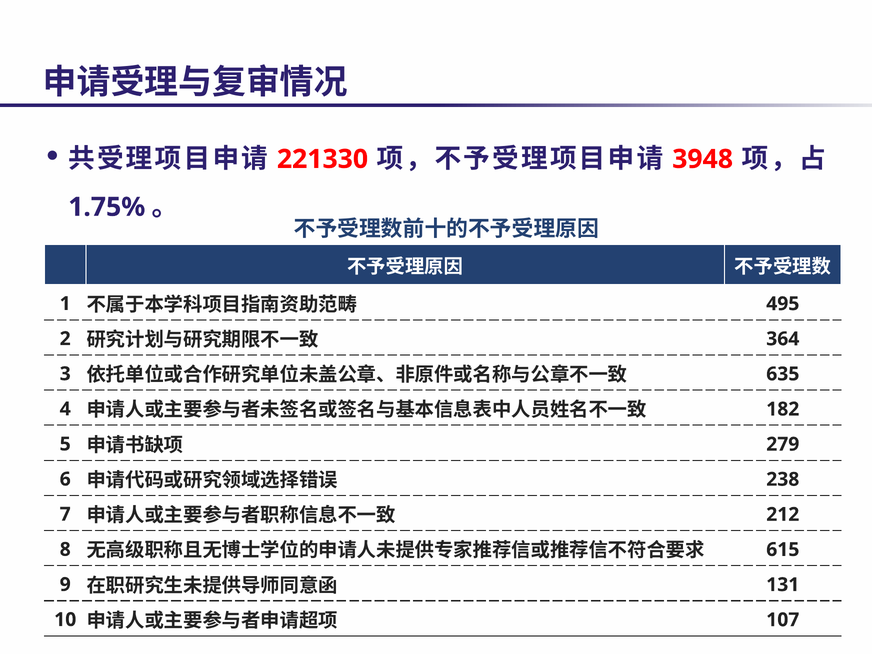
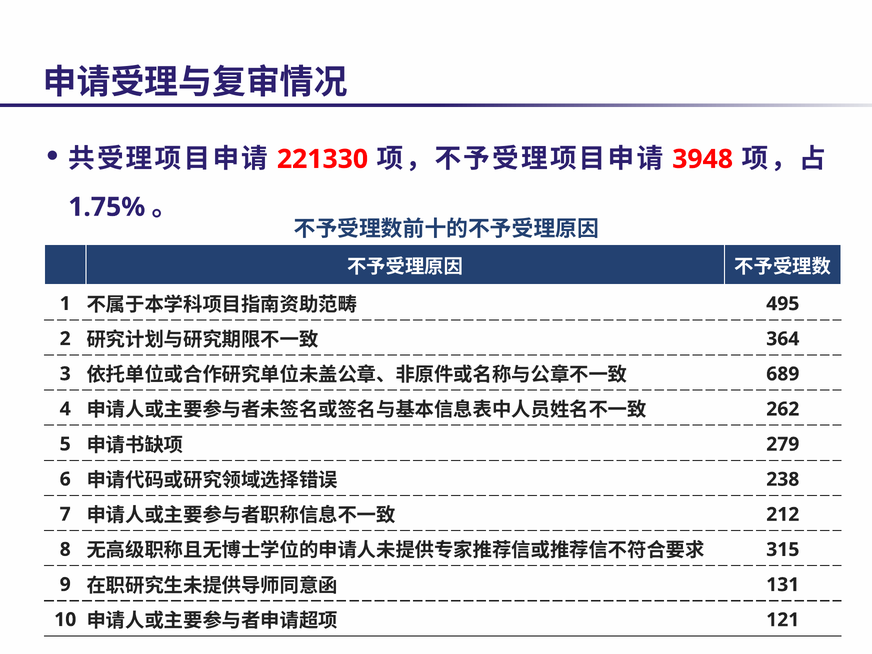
635: 635 -> 689
182: 182 -> 262
615: 615 -> 315
107: 107 -> 121
